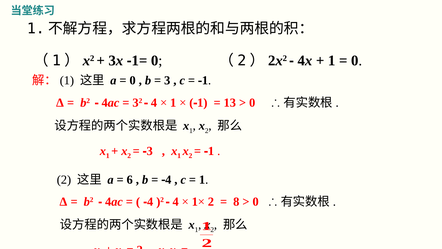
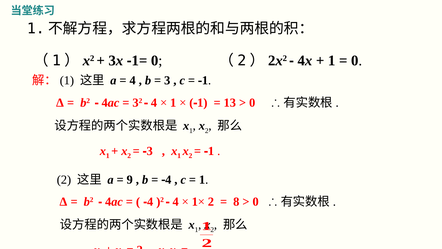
0 at (133, 80): 0 -> 4
6: 6 -> 9
